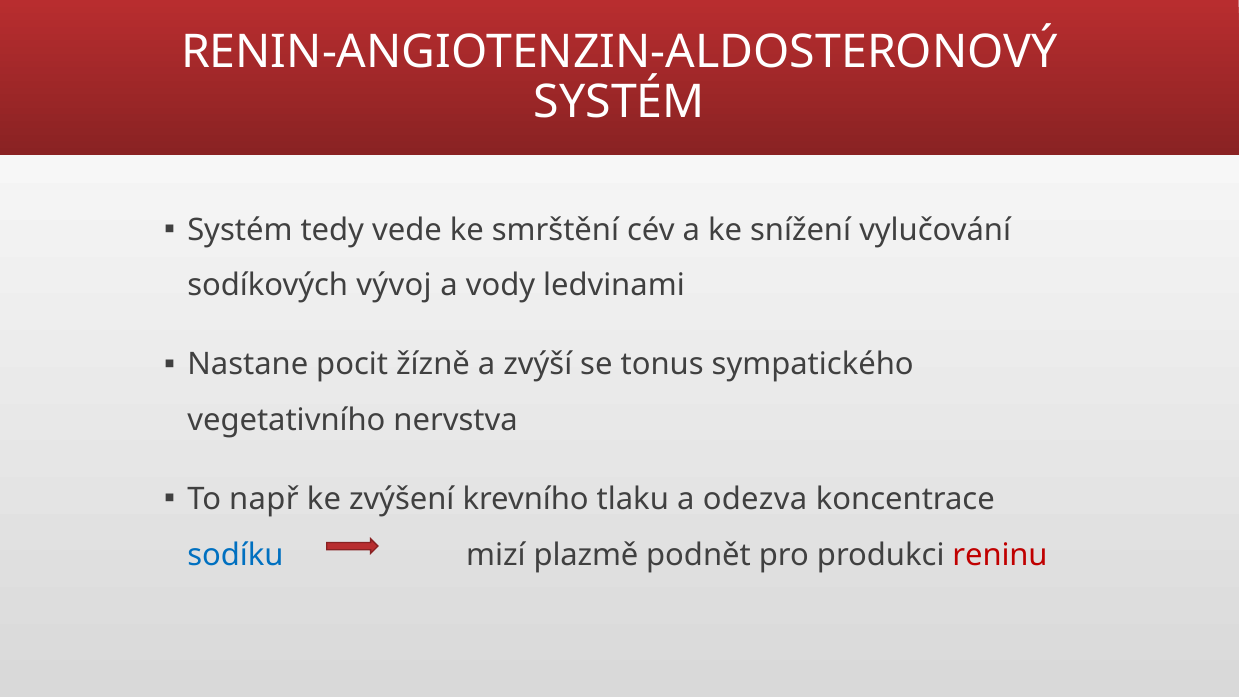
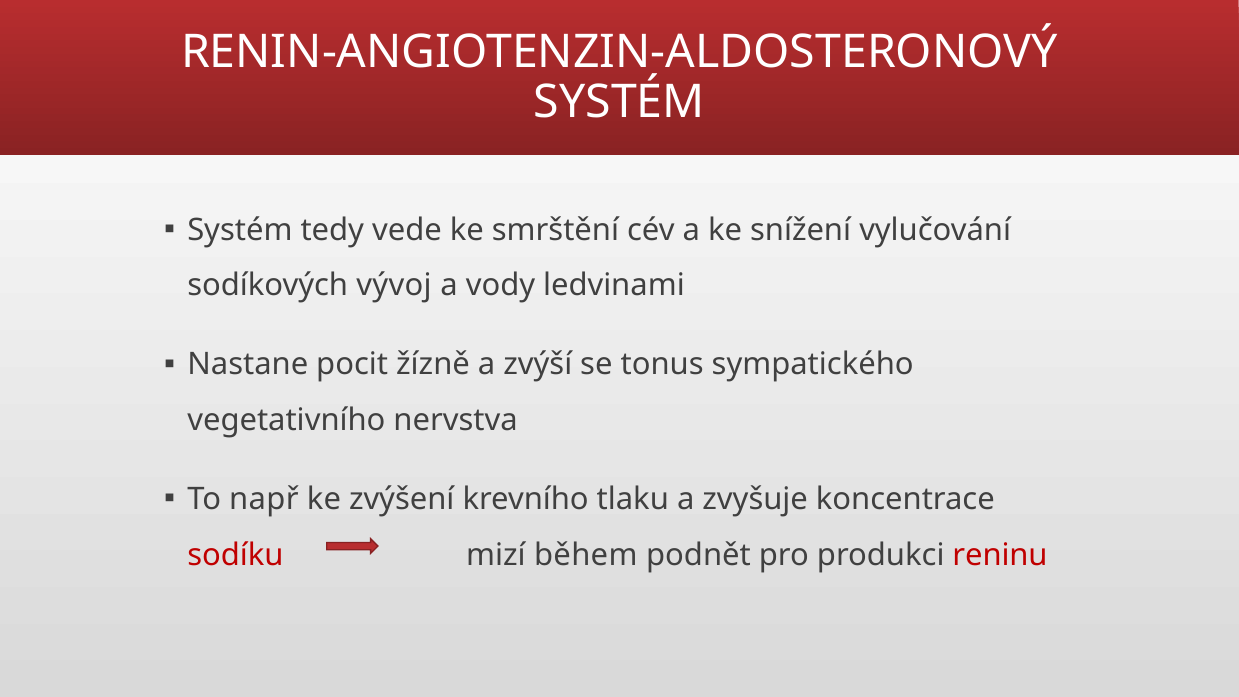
odezva: odezva -> zvyšuje
sodíku colour: blue -> red
plazmě: plazmě -> během
